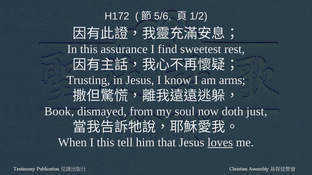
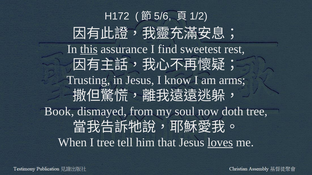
this at (89, 49) underline: none -> present
doth just: just -> tree
I this: this -> tree
